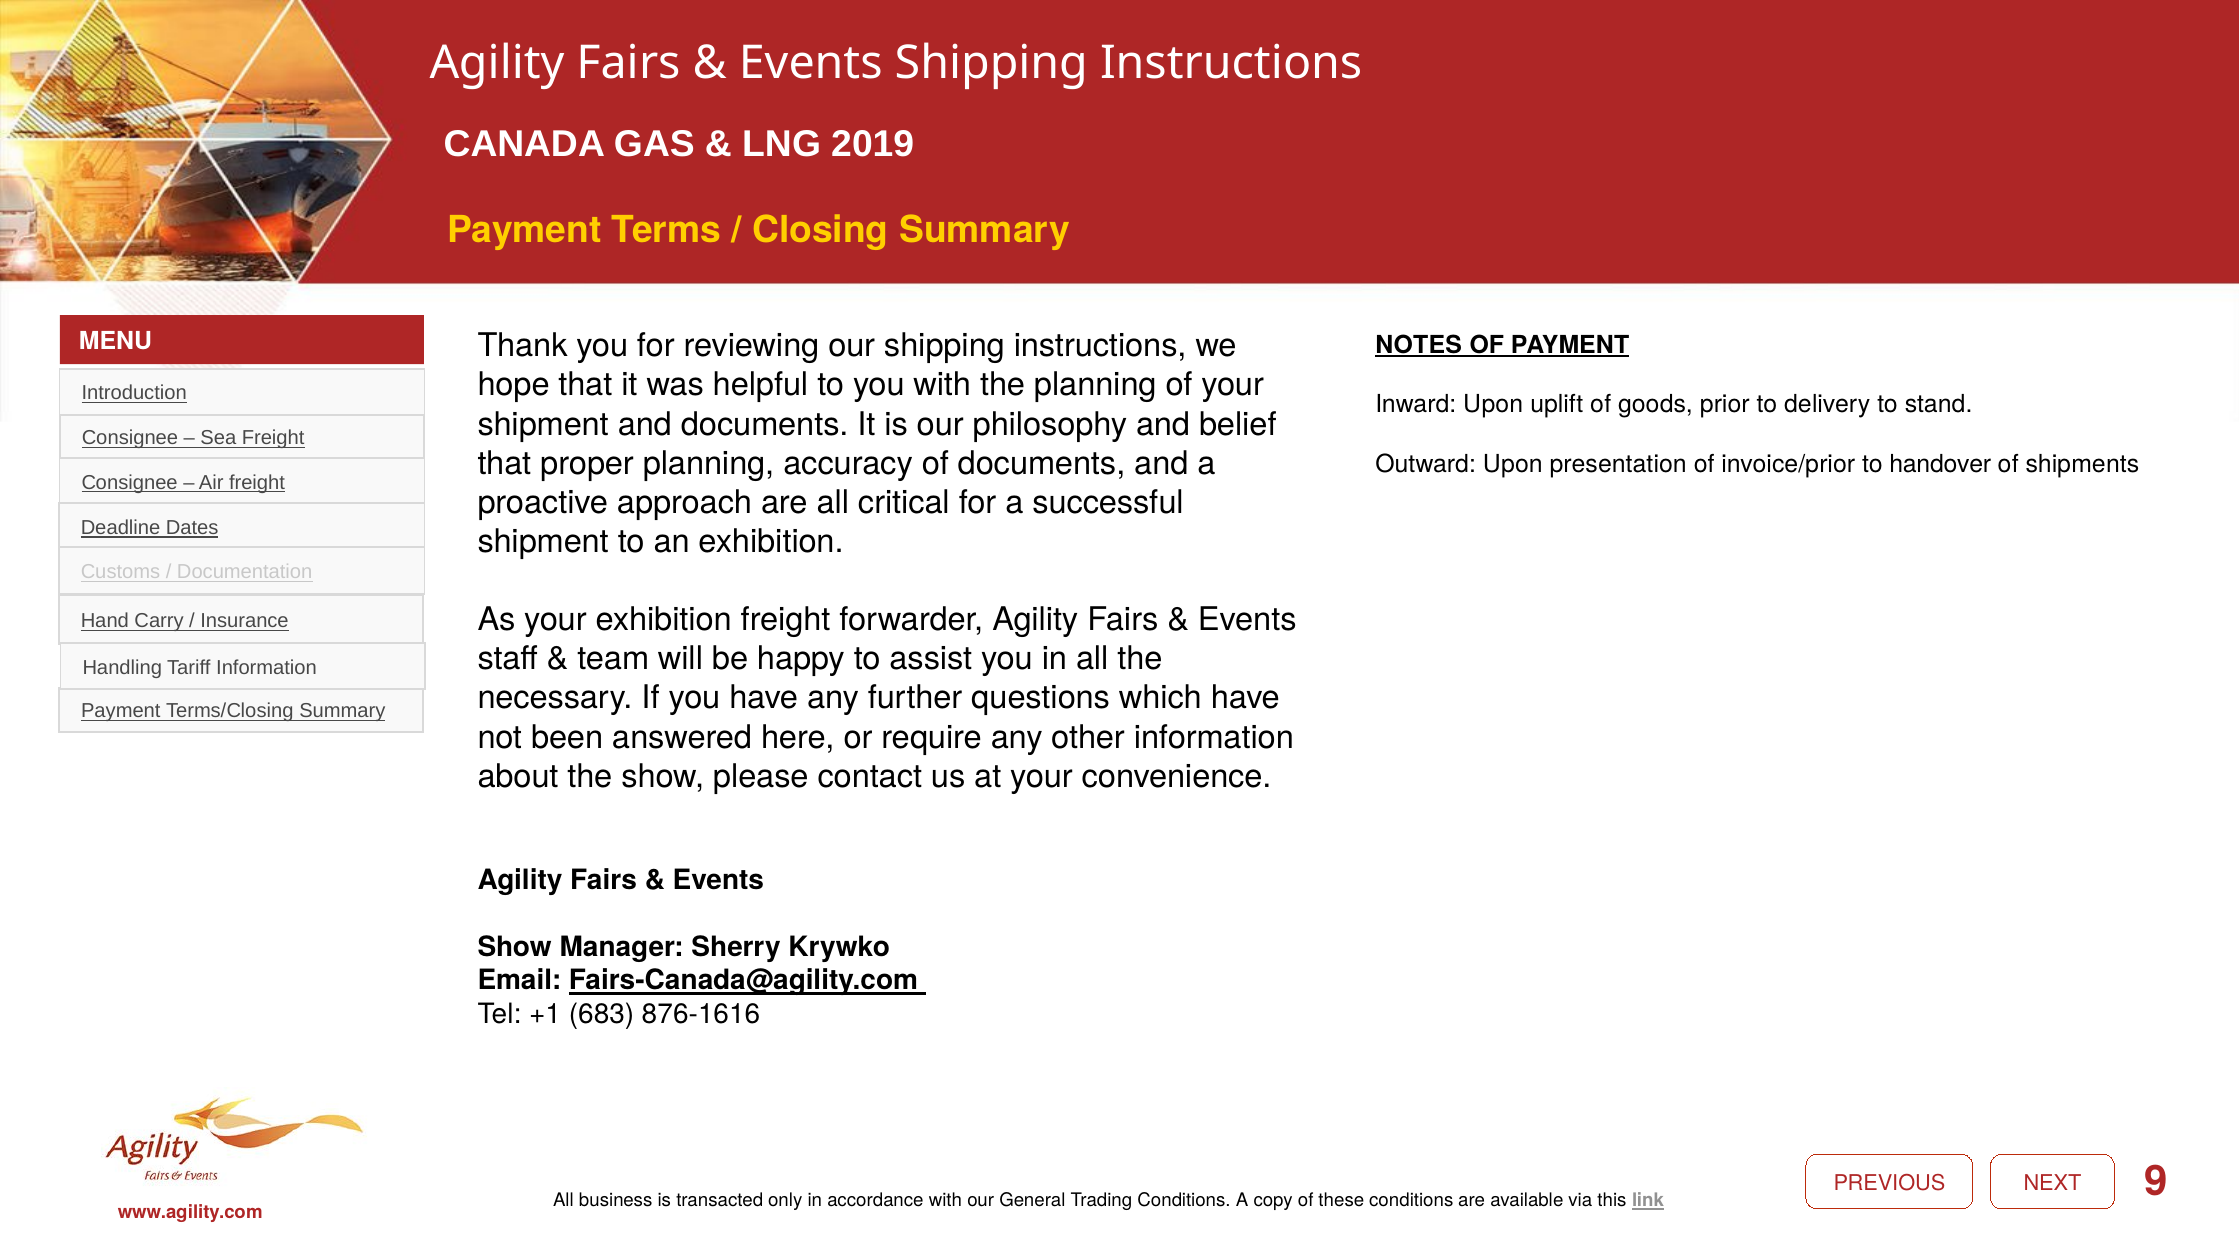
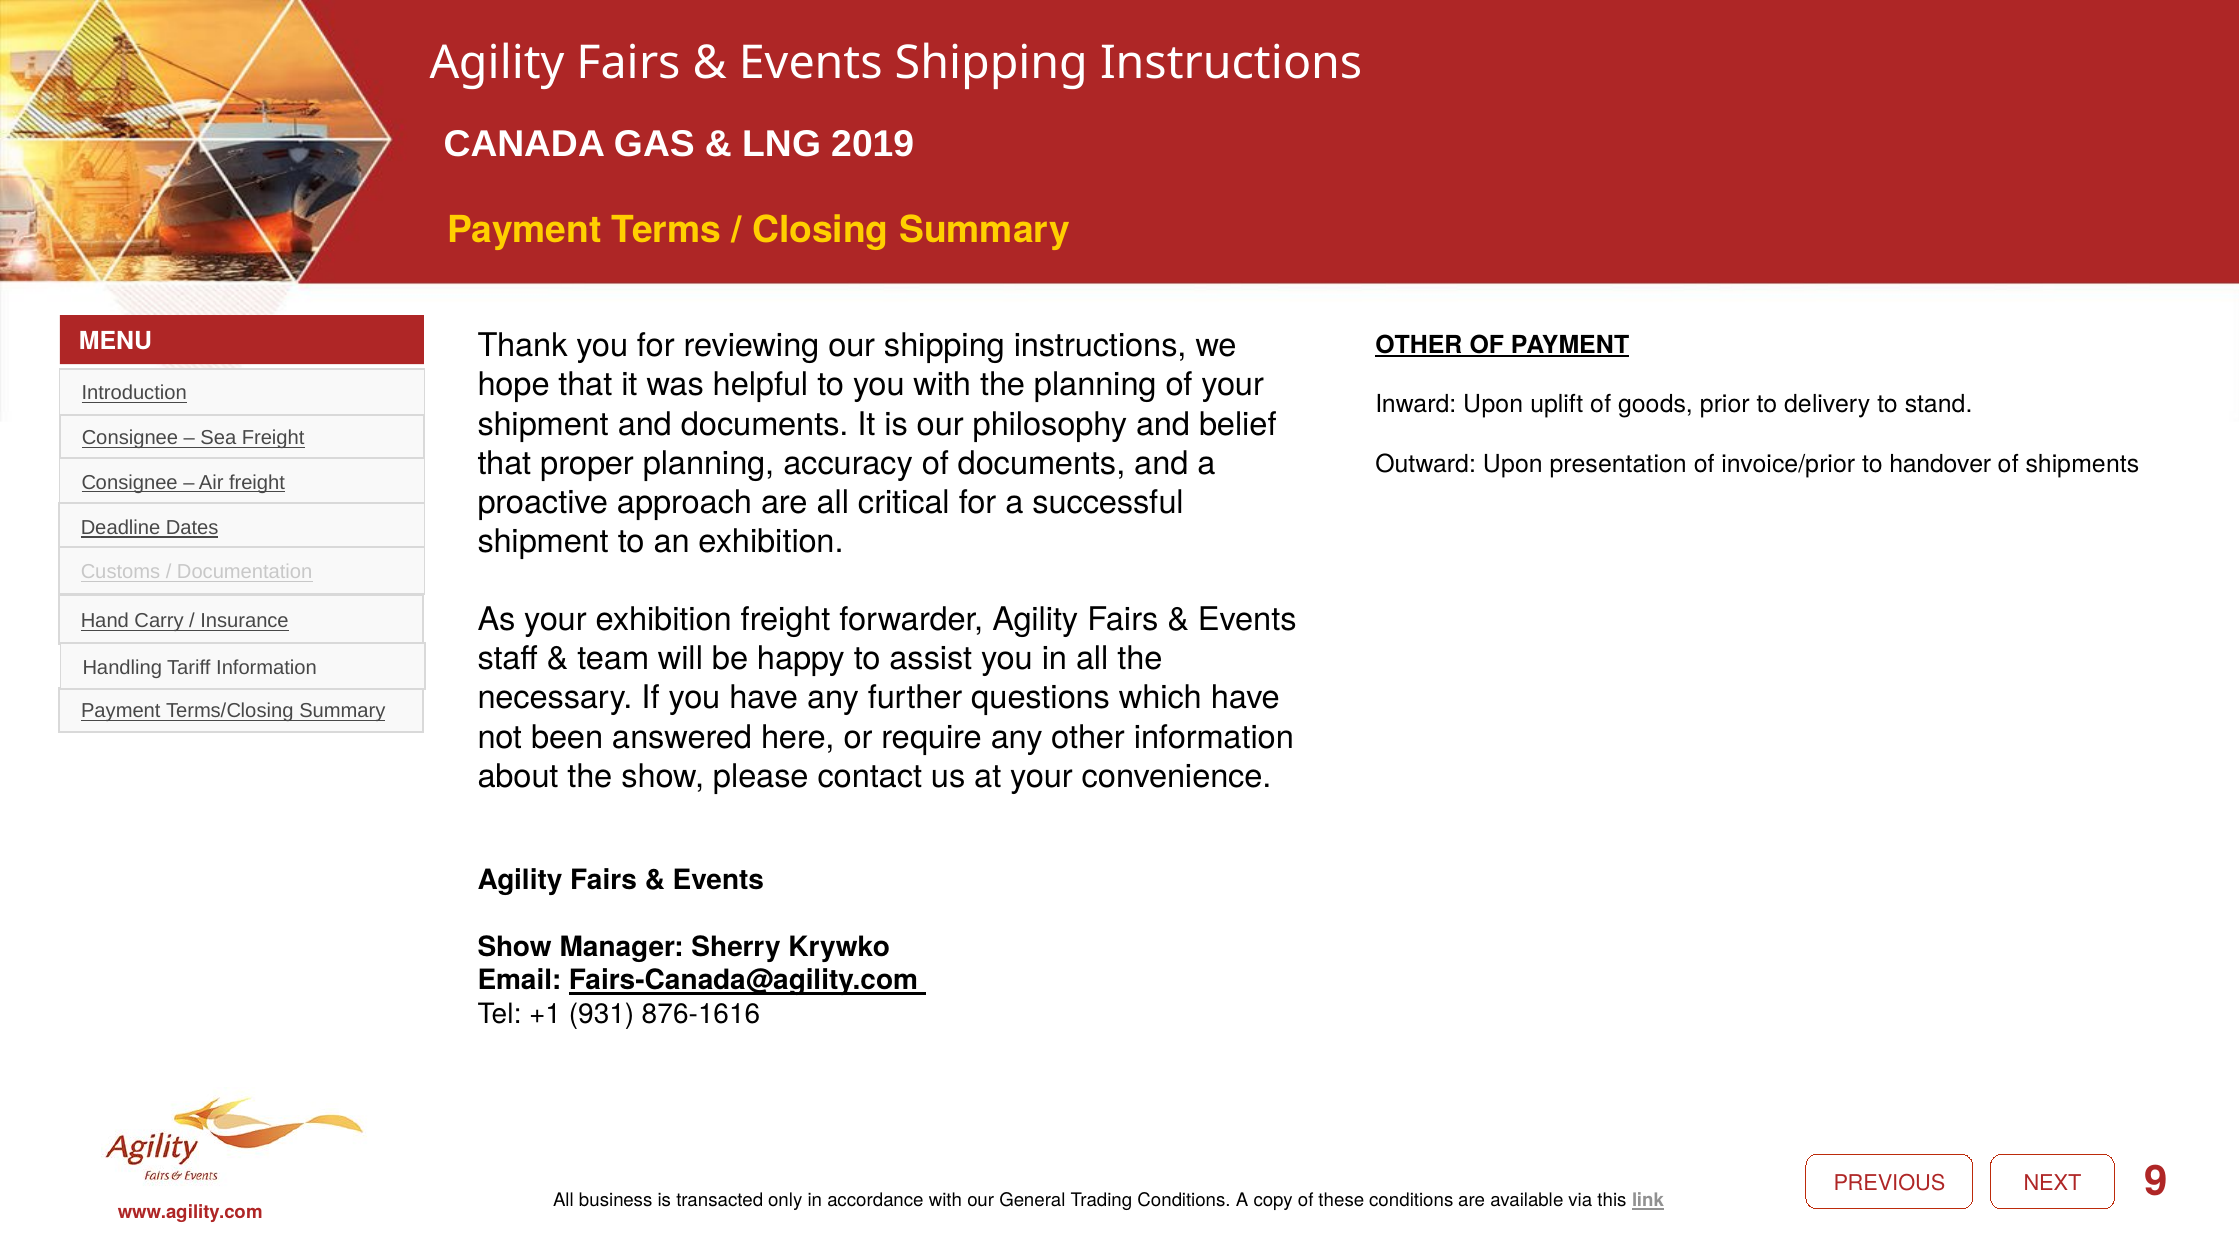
NOTES at (1419, 345): NOTES -> OTHER
683: 683 -> 931
